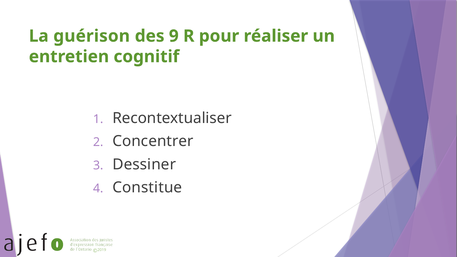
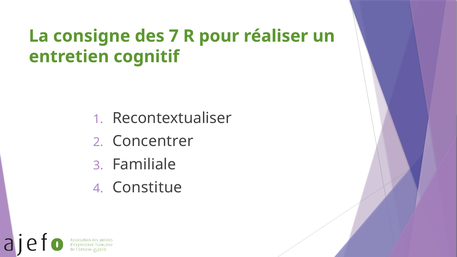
guérison: guérison -> consigne
9: 9 -> 7
Dessiner: Dessiner -> Familiale
